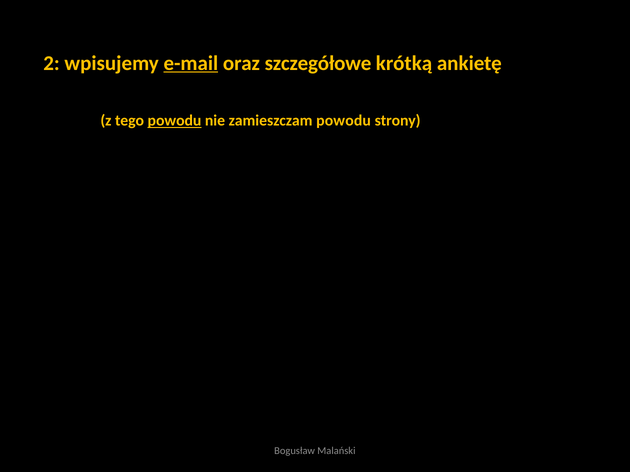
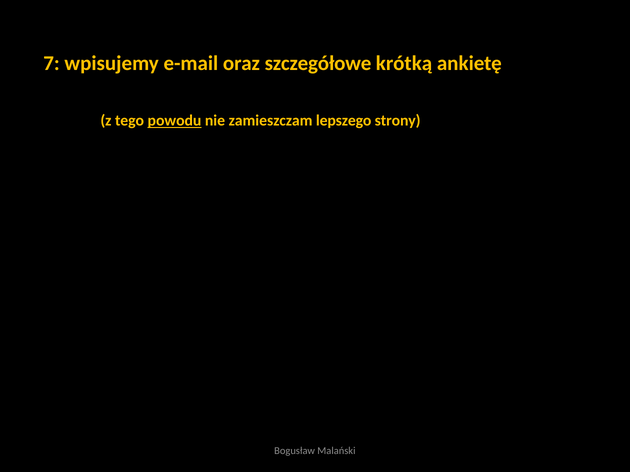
2: 2 -> 7
e-mail underline: present -> none
zamieszczam powodu: powodu -> lepszego
